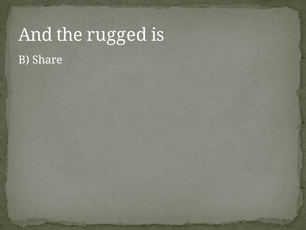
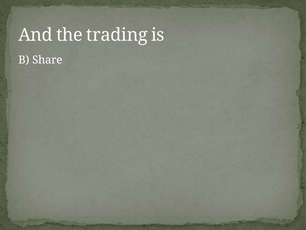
rugged: rugged -> trading
